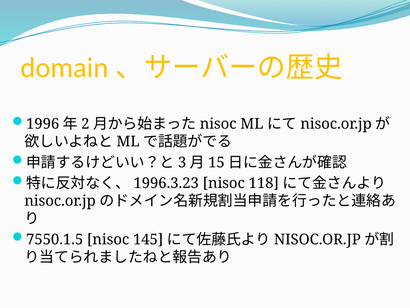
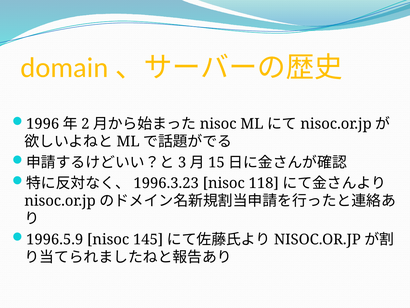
7550.1.5: 7550.1.5 -> 1996.5.9
